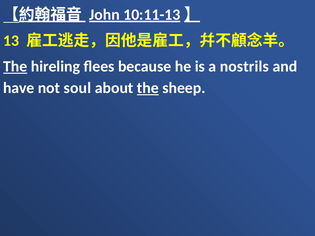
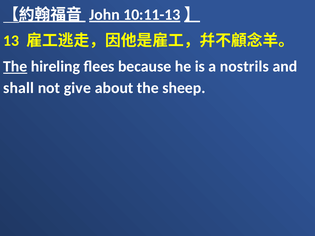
have: have -> shall
soul: soul -> give
the at (148, 88) underline: present -> none
